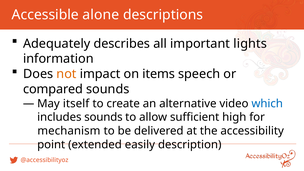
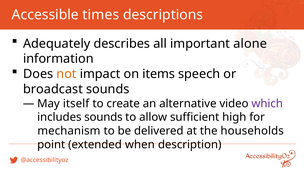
alone: alone -> times
lights: lights -> alone
compared: compared -> broadcast
which colour: blue -> purple
accessibility: accessibility -> households
easily: easily -> when
